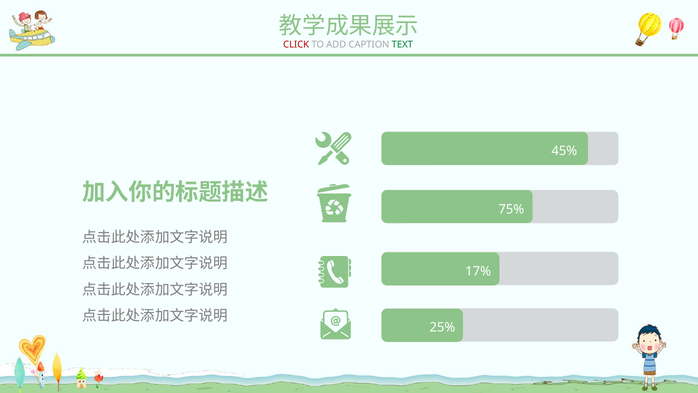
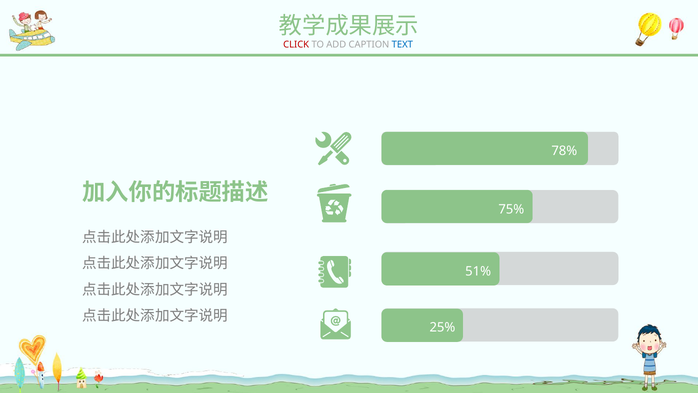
TEXT colour: green -> blue
45%: 45% -> 78%
17%: 17% -> 51%
